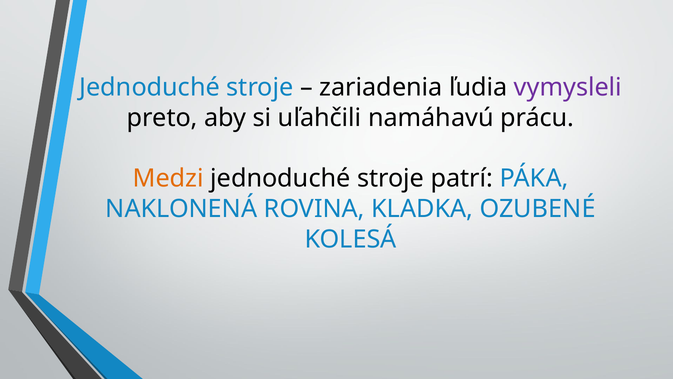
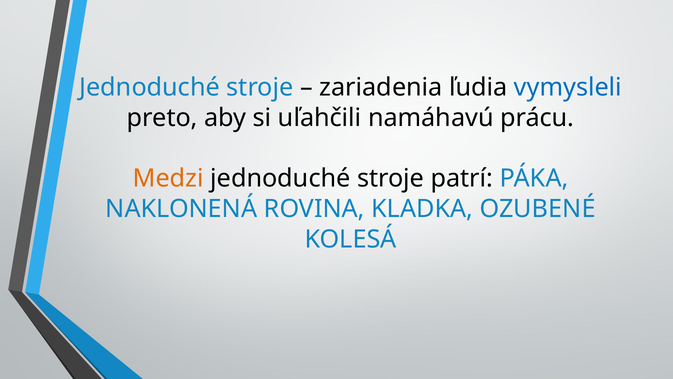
vymysleli colour: purple -> blue
